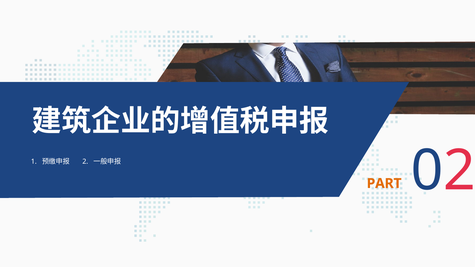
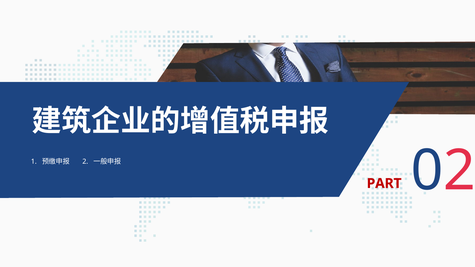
PART colour: orange -> red
